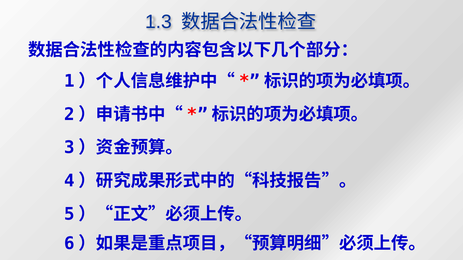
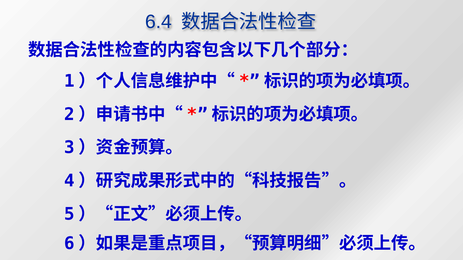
1.3: 1.3 -> 6.4
